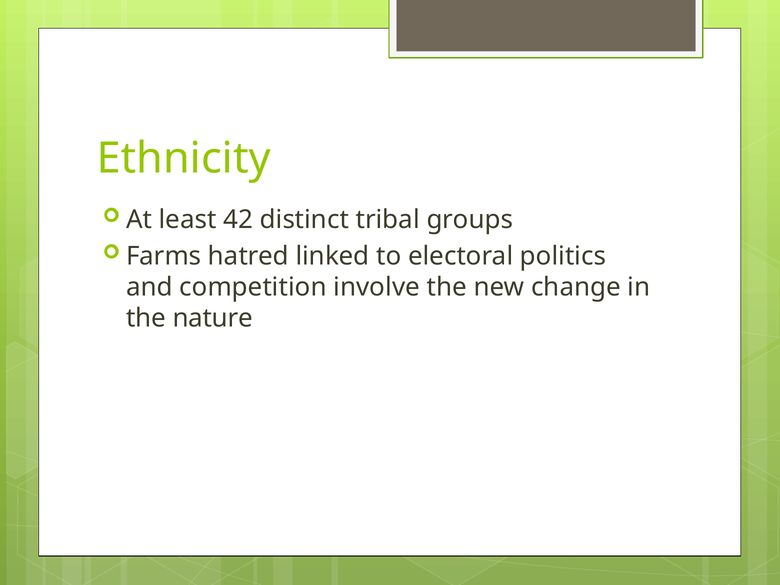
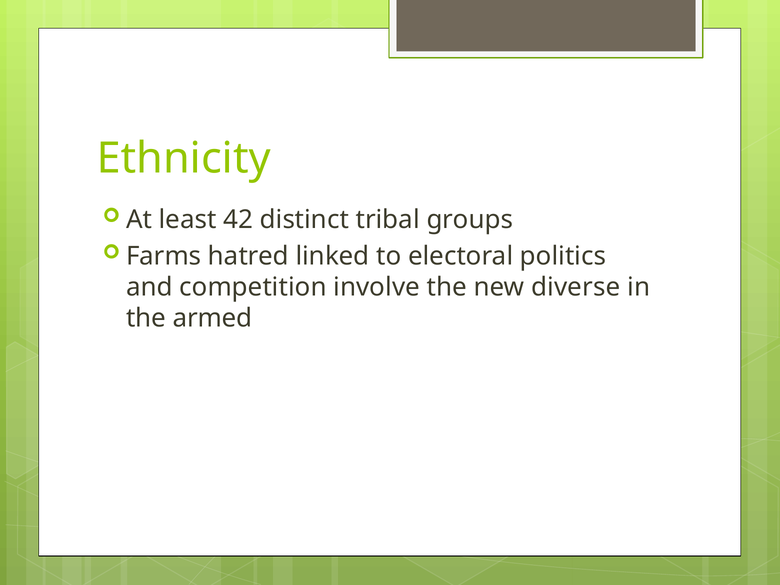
change: change -> diverse
nature: nature -> armed
